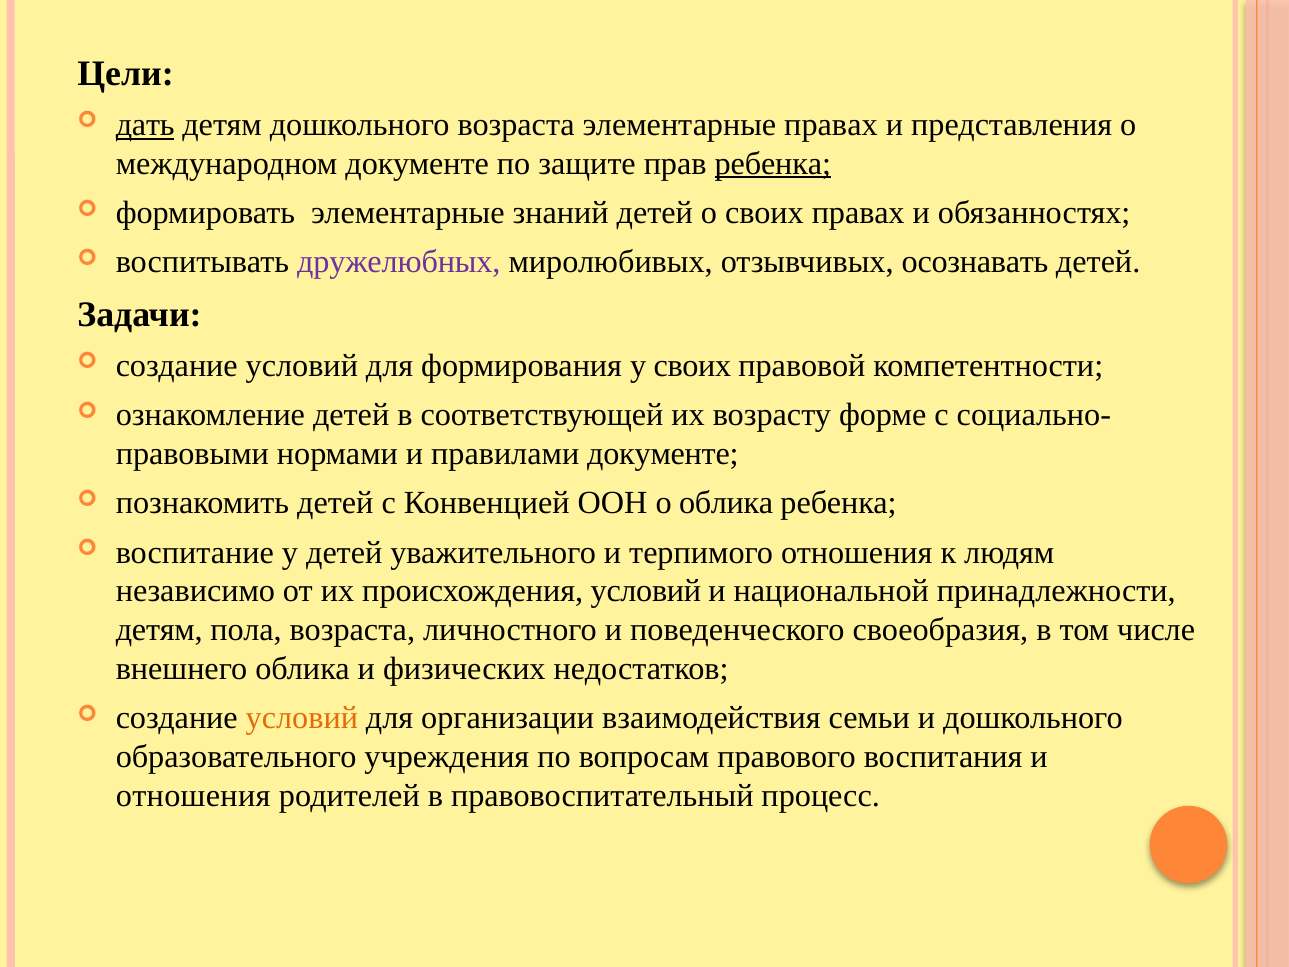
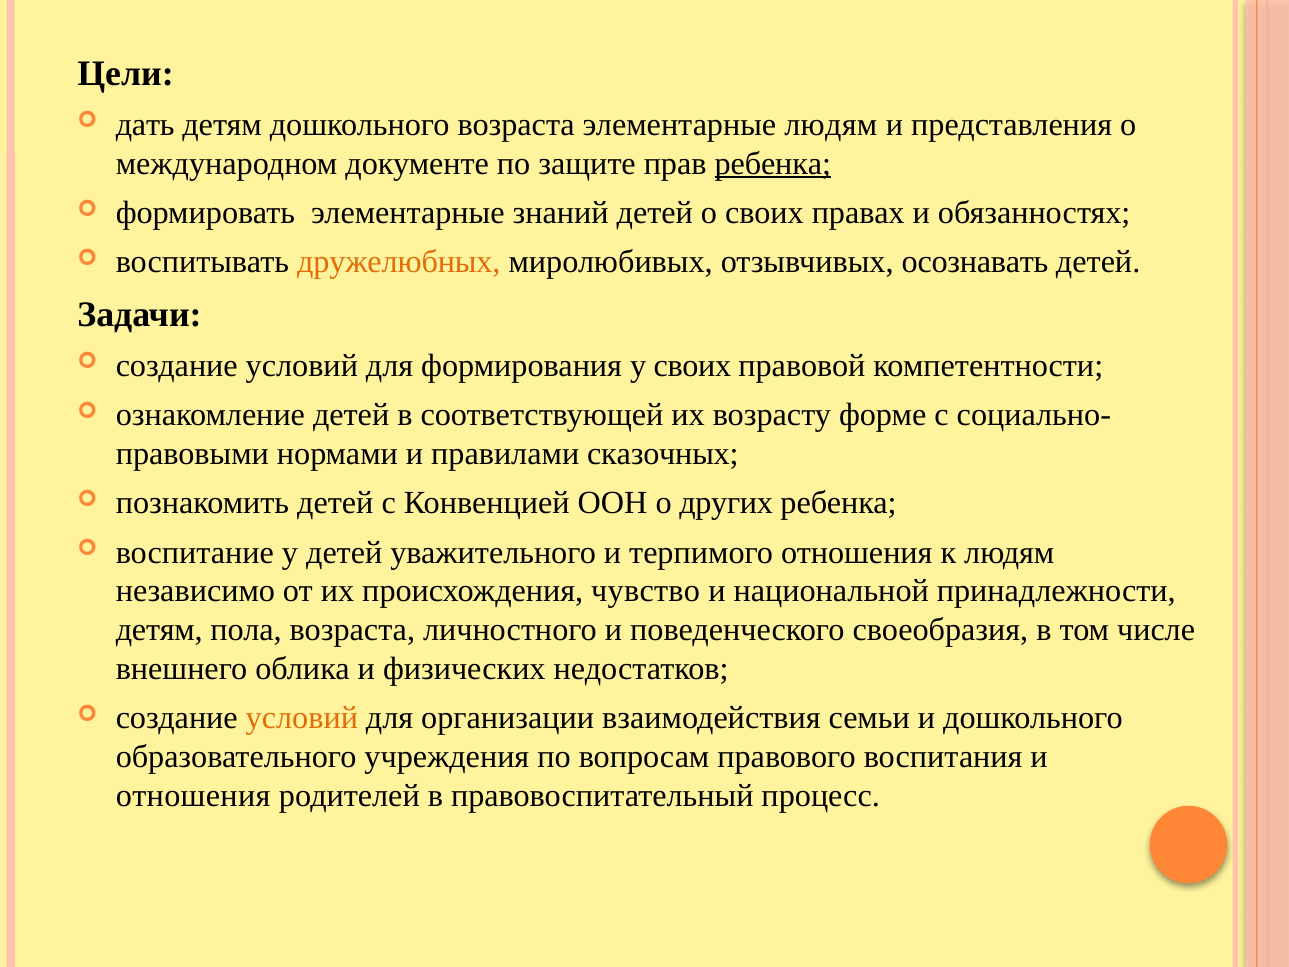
дать underline: present -> none
элементарные правах: правах -> людям
дружелюбных colour: purple -> orange
правилами документе: документе -> сказочных
о облика: облика -> других
происхождения условий: условий -> чувство
